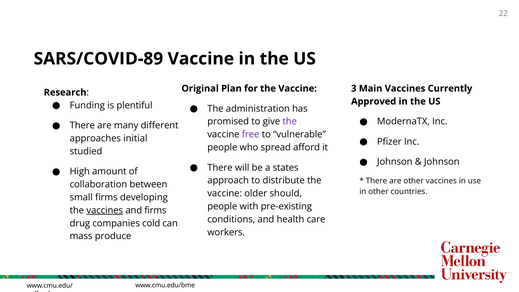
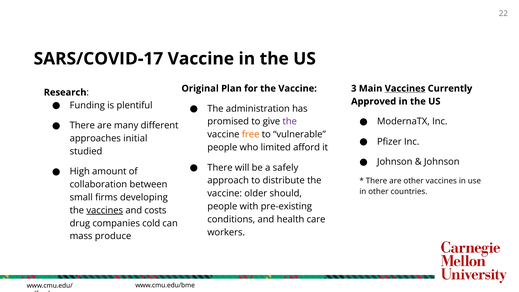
SARS/COVID-89: SARS/COVID-89 -> SARS/COVID-17
Vaccines at (405, 88) underline: none -> present
free colour: purple -> orange
spread: spread -> limited
states: states -> safely
and firms: firms -> costs
